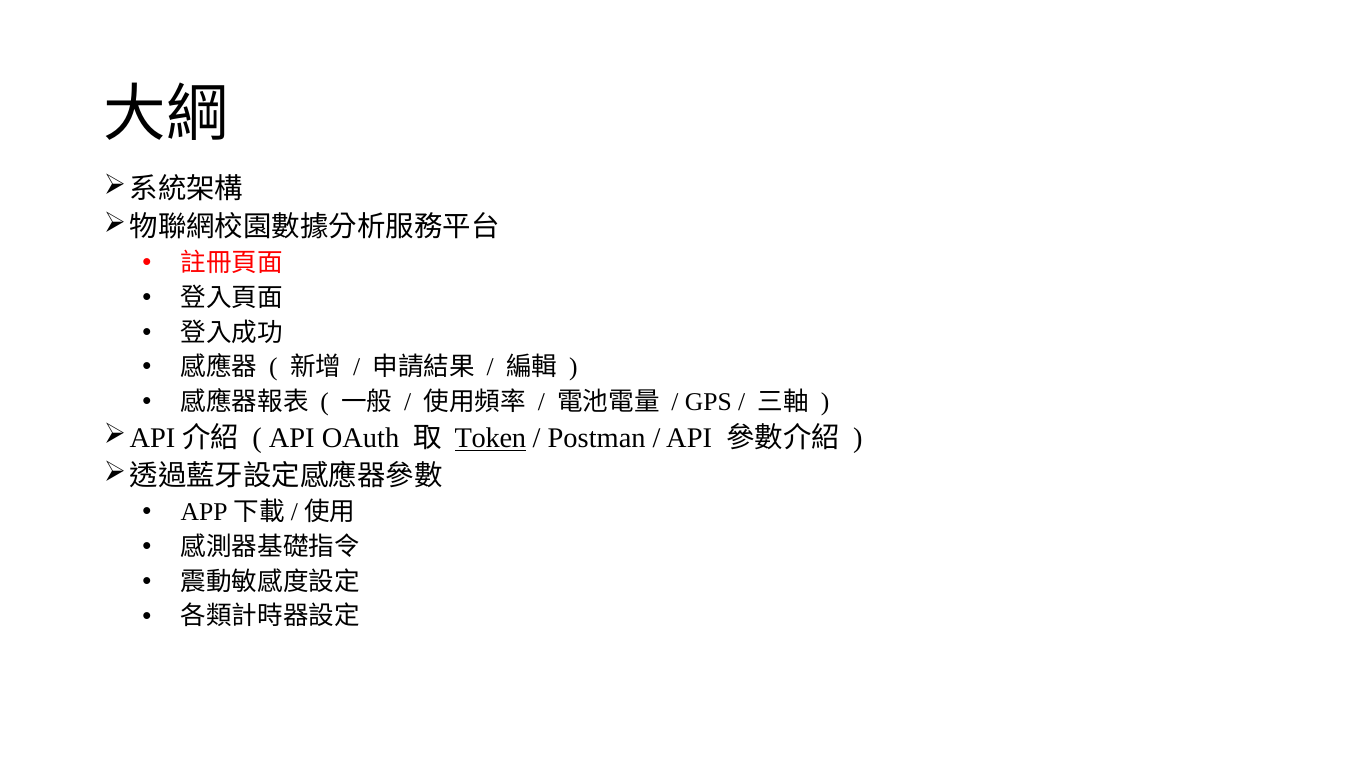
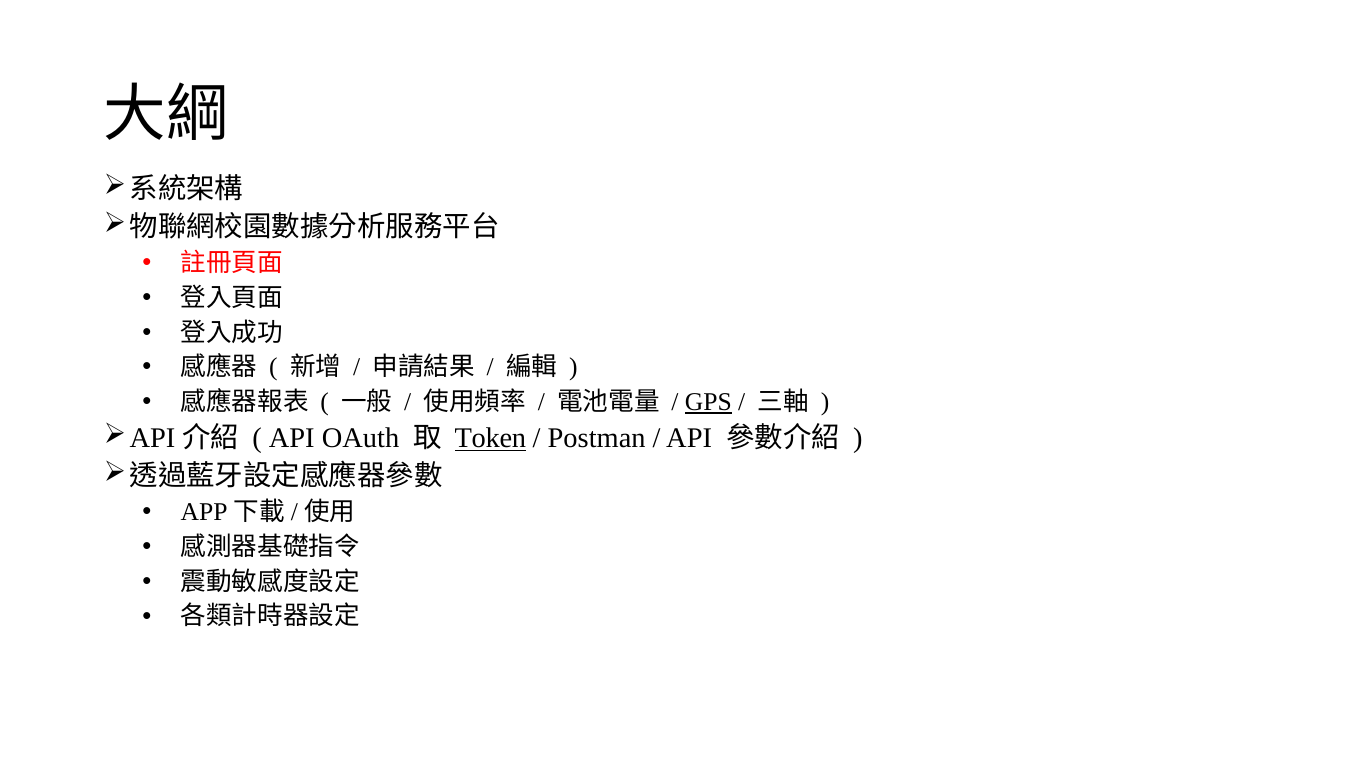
GPS underline: none -> present
